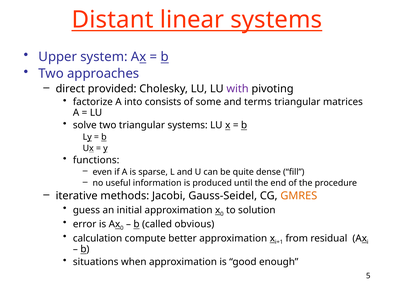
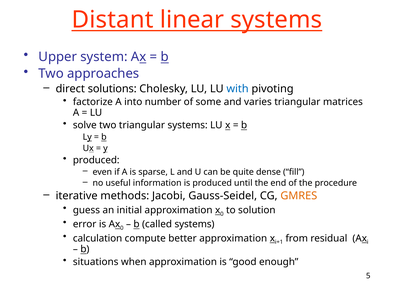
provided: provided -> solutions
with colour: purple -> blue
consists: consists -> number
terms: terms -> varies
functions at (96, 160): functions -> produced
called obvious: obvious -> systems
